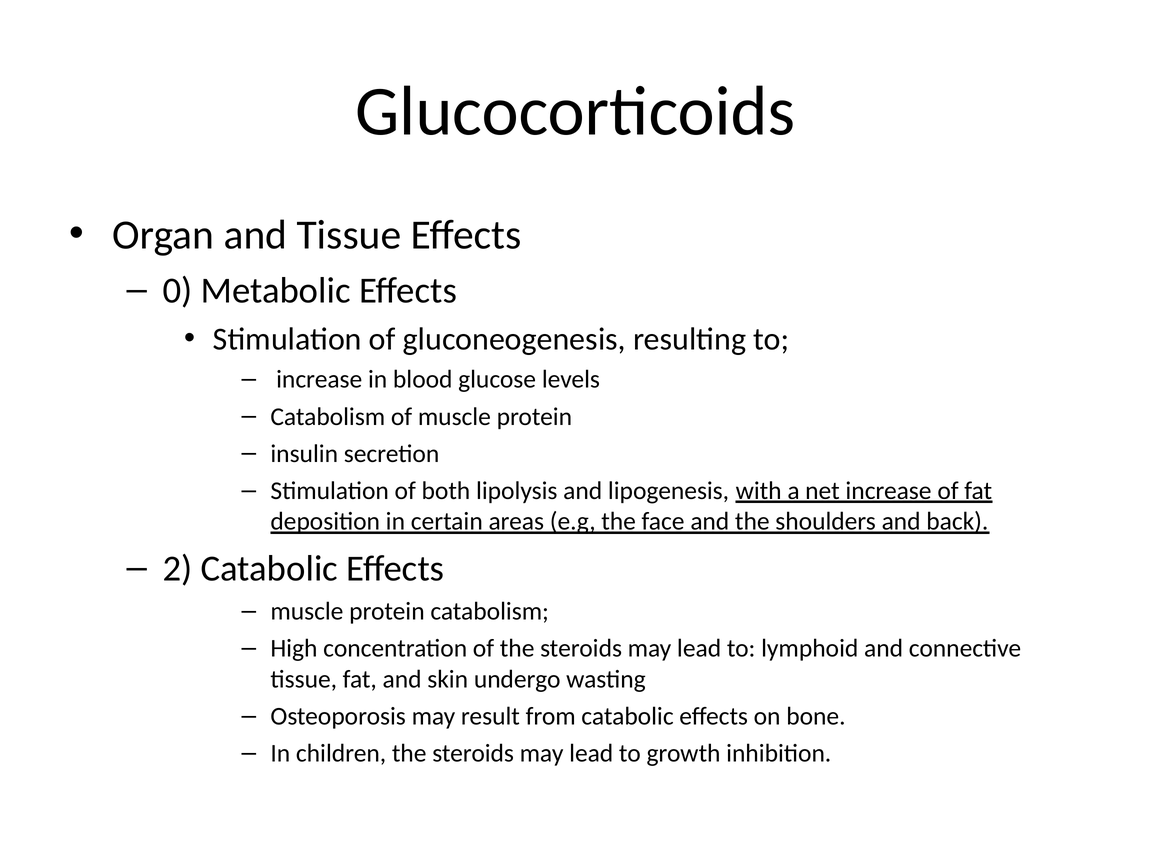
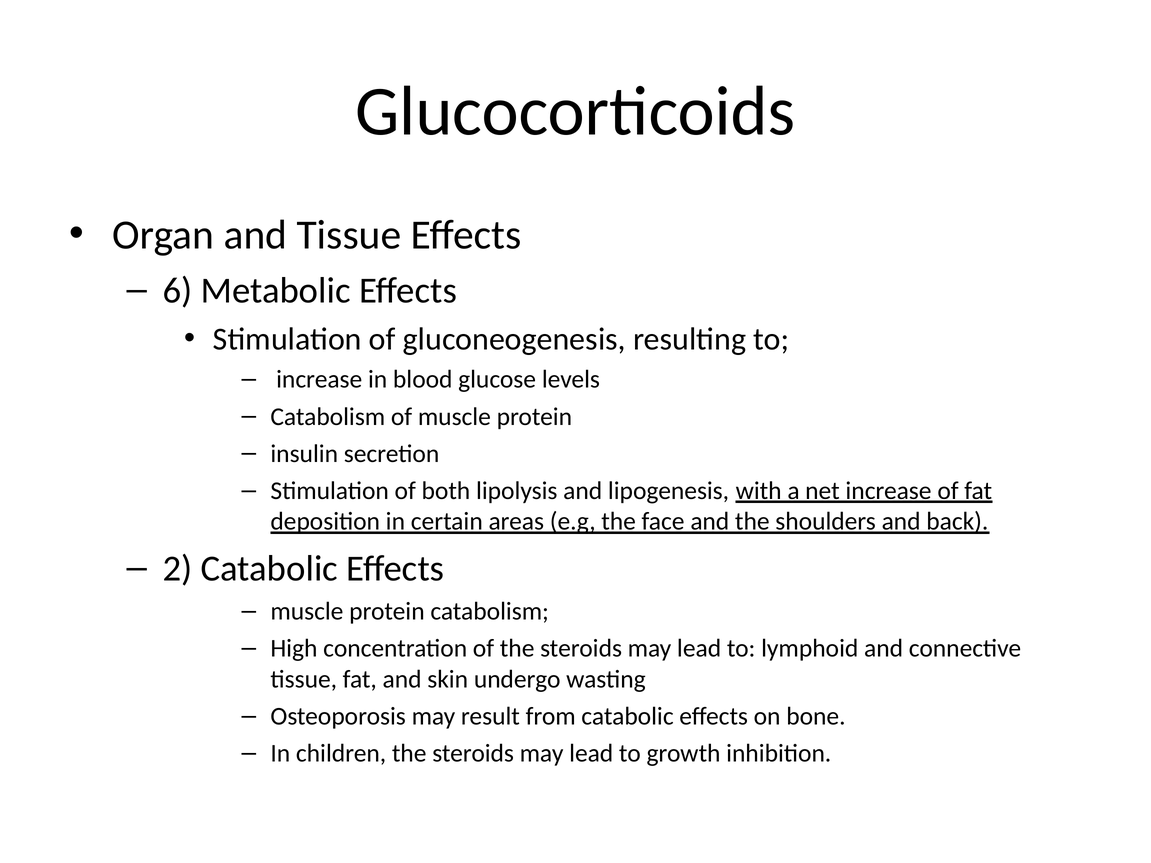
0: 0 -> 6
